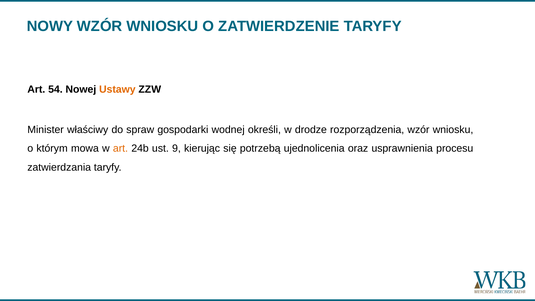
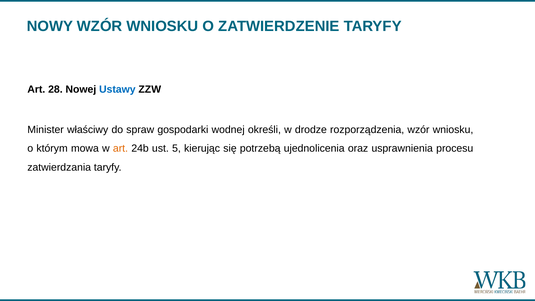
54: 54 -> 28
Ustawy colour: orange -> blue
9: 9 -> 5
